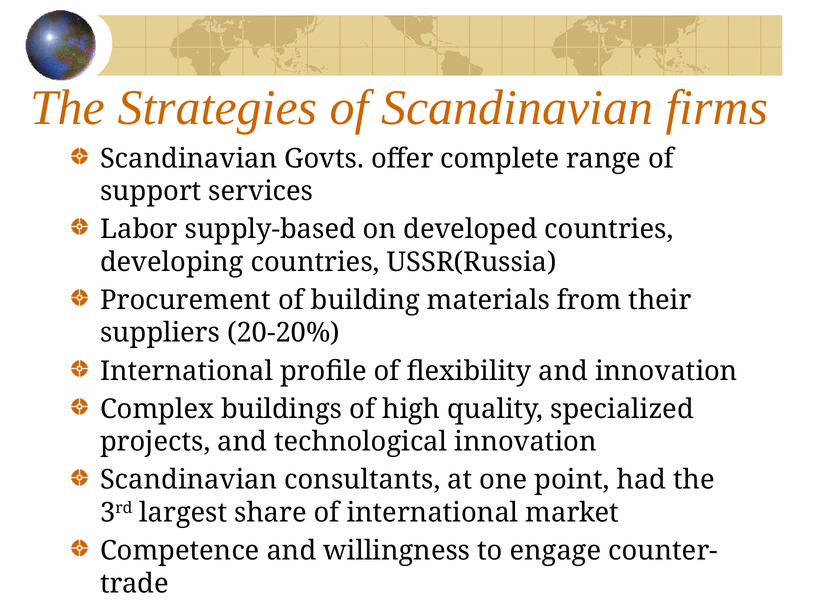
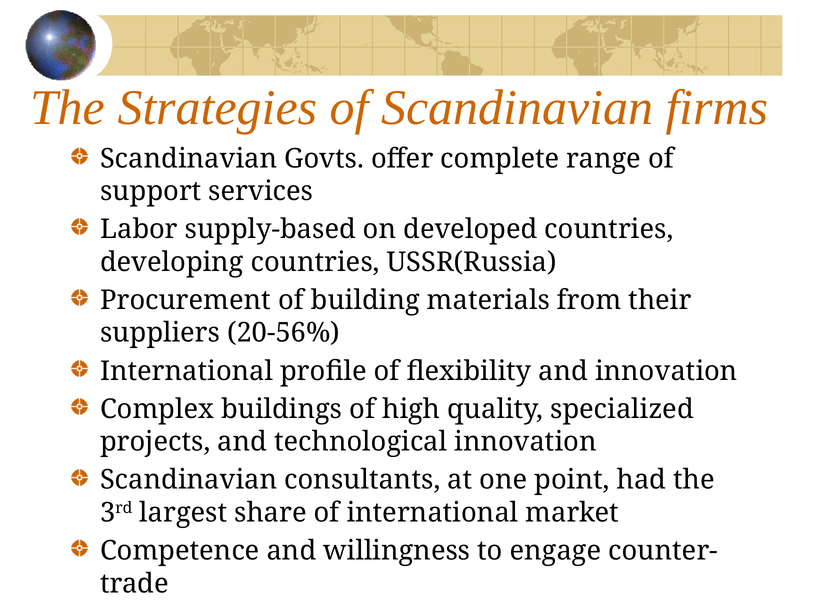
20-20%: 20-20% -> 20-56%
